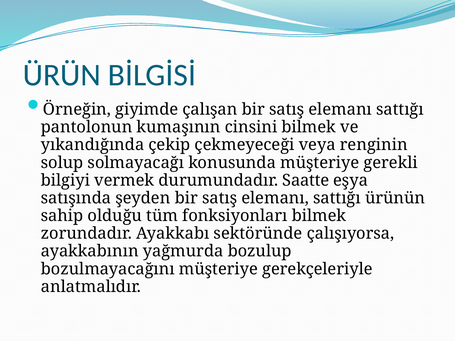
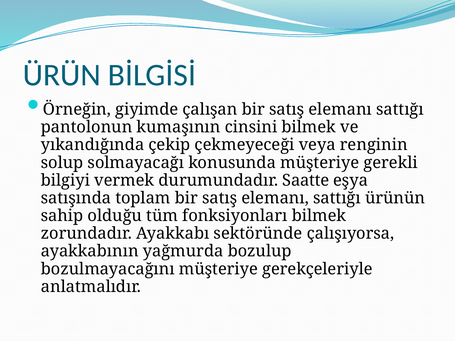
şeyden: şeyden -> toplam
